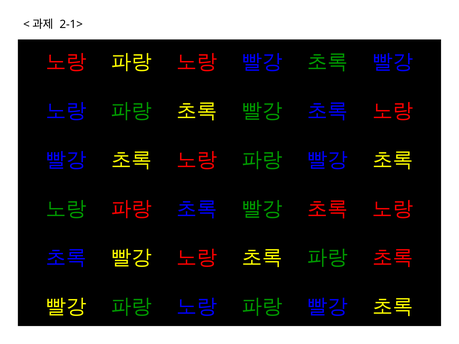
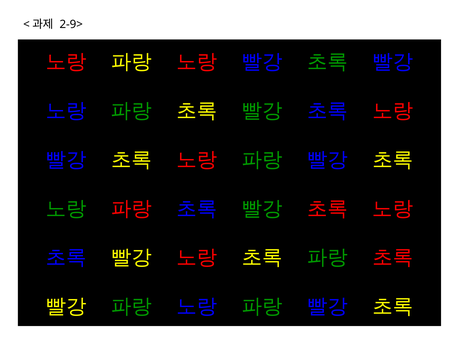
2-1>: 2-1> -> 2-9>
